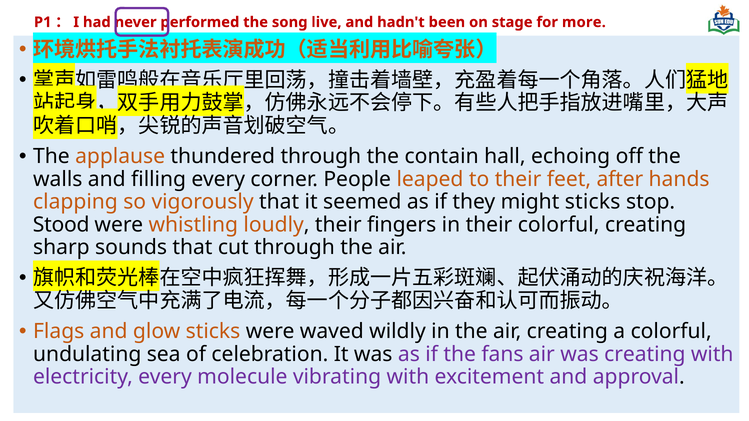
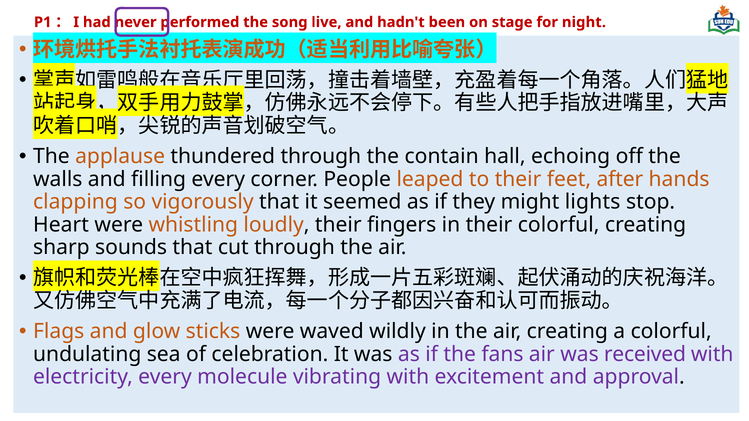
more: more -> night
might sticks: sticks -> lights
Stood: Stood -> Heart
was creating: creating -> received
